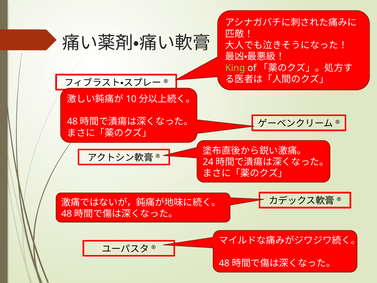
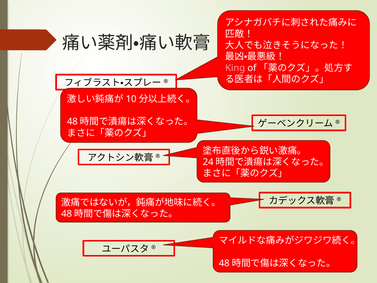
King colour: light green -> pink
